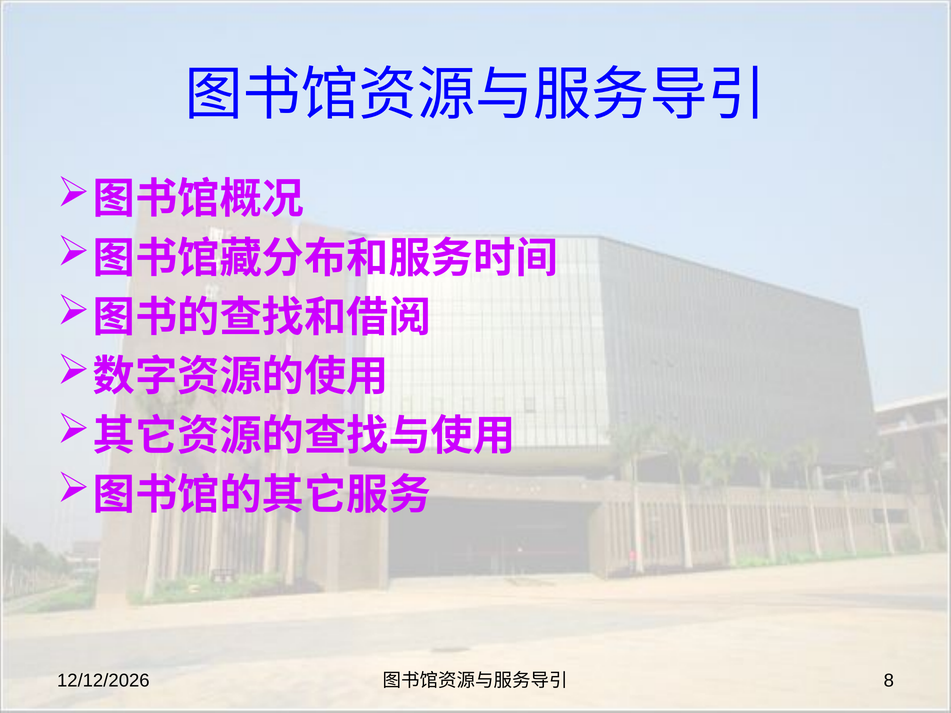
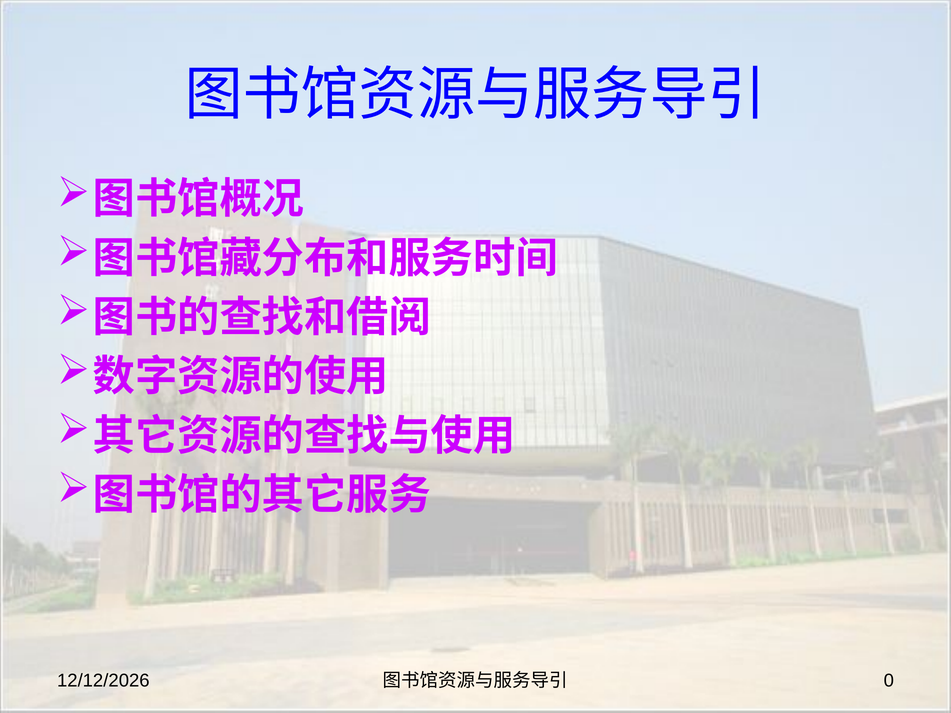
8: 8 -> 0
